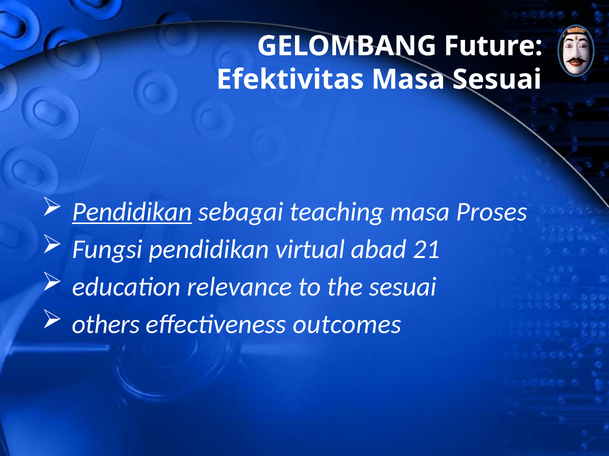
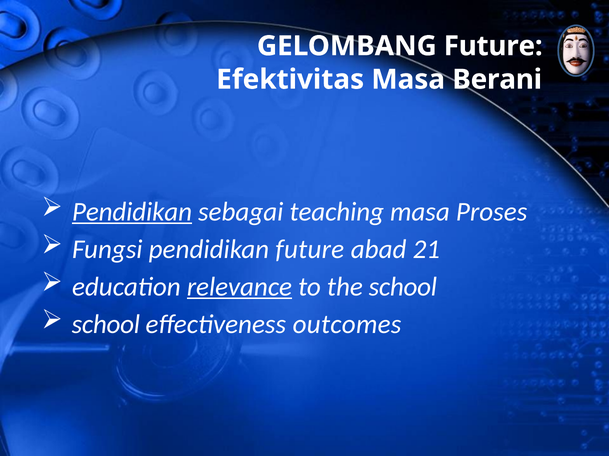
Masa Sesuai: Sesuai -> Berani
pendidikan virtual: virtual -> future
relevance underline: none -> present
the sesuai: sesuai -> school
others at (106, 325): others -> school
